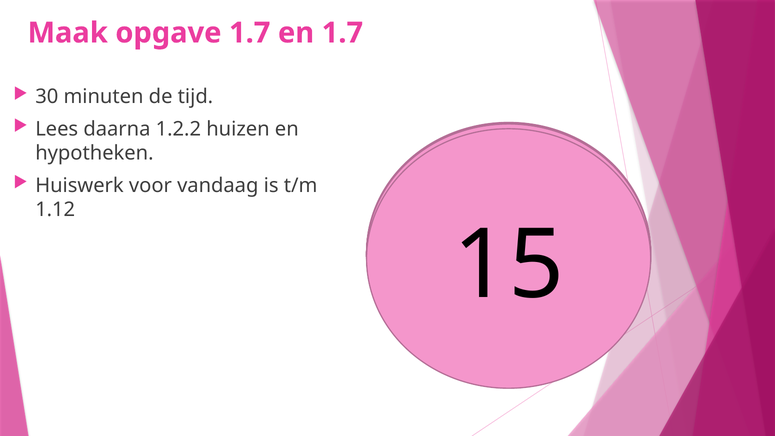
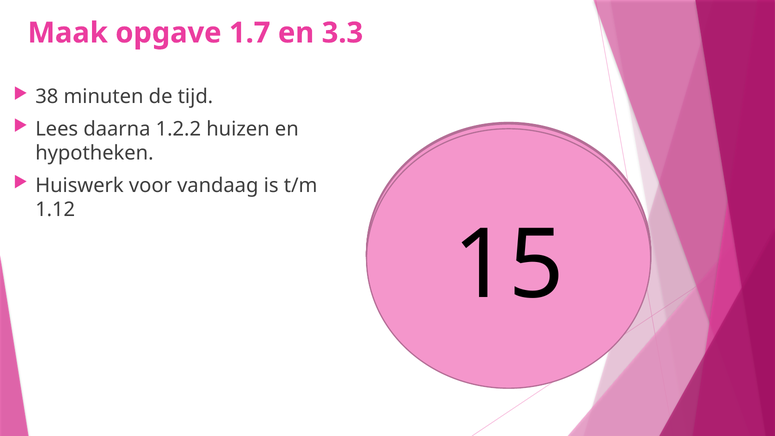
en 1.7: 1.7 -> 3.3
30: 30 -> 38
